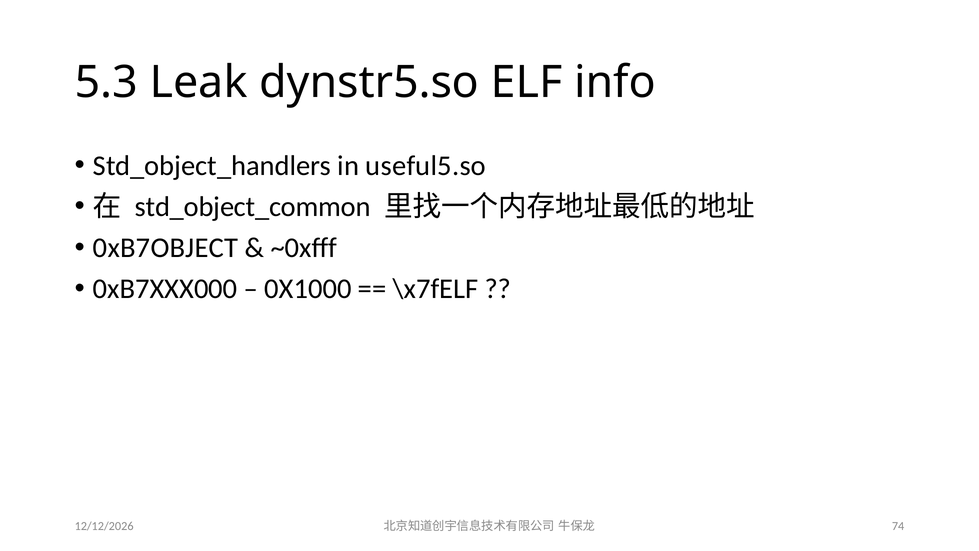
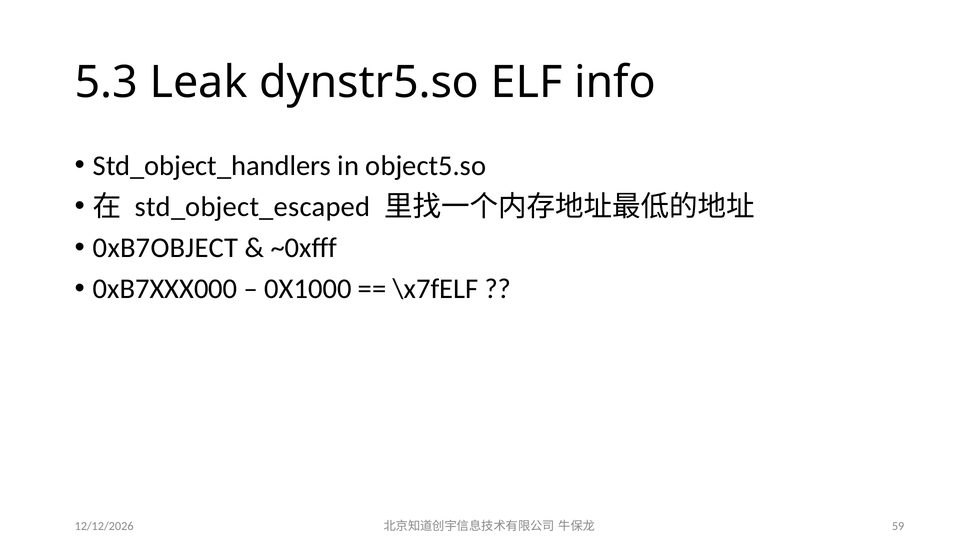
useful5.so: useful5.so -> object5.so
std_object_common: std_object_common -> std_object_escaped
74: 74 -> 59
